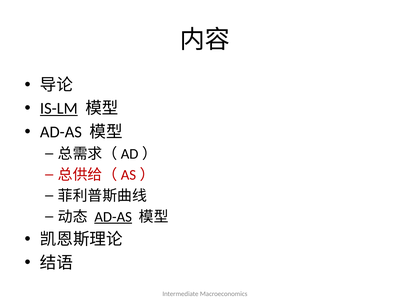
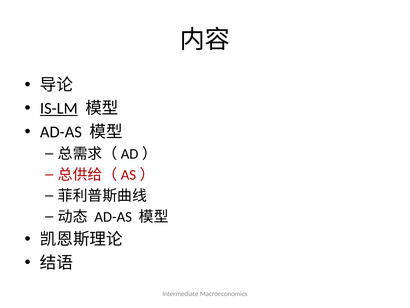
AD-AS at (113, 217) underline: present -> none
